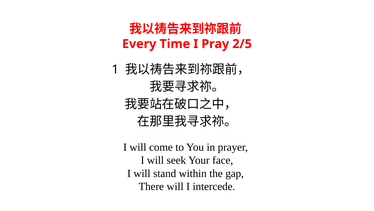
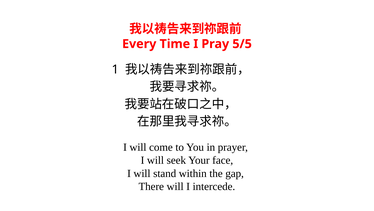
2/5: 2/5 -> 5/5
